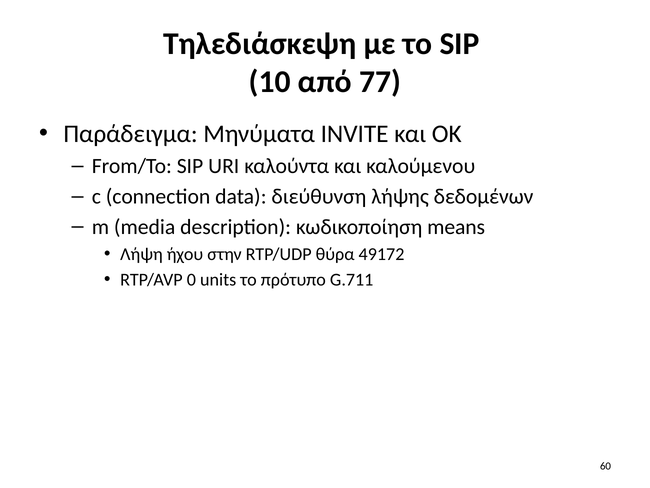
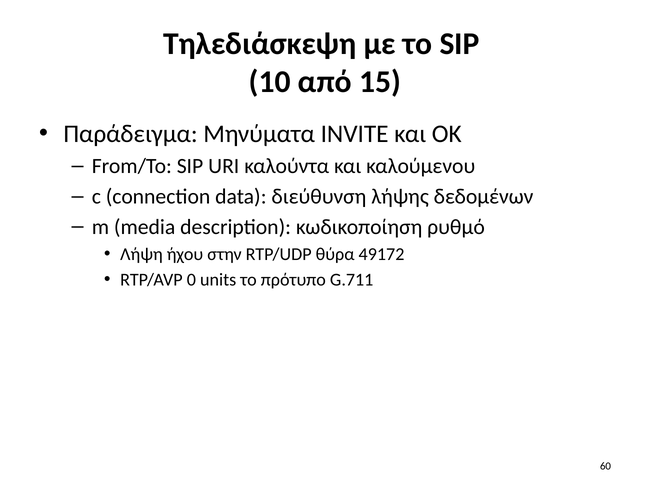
77: 77 -> 15
means: means -> ρυθμό
